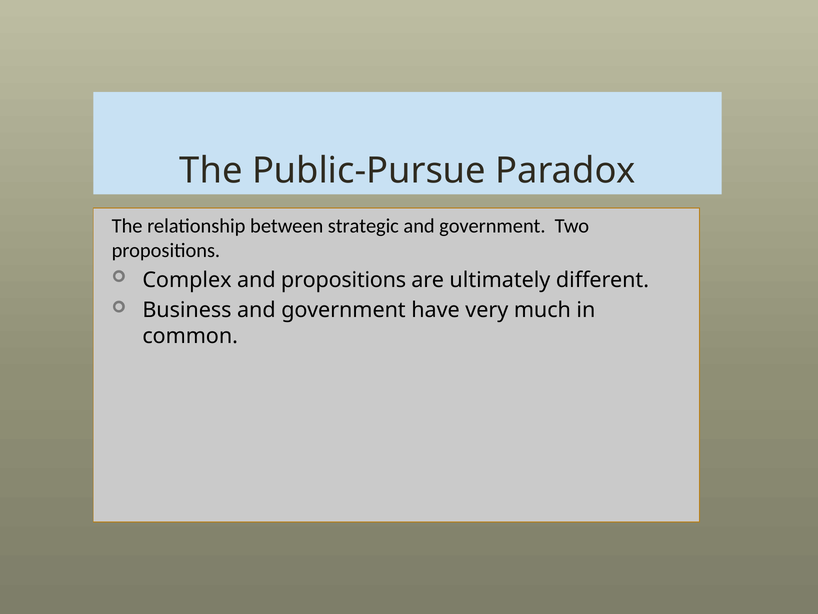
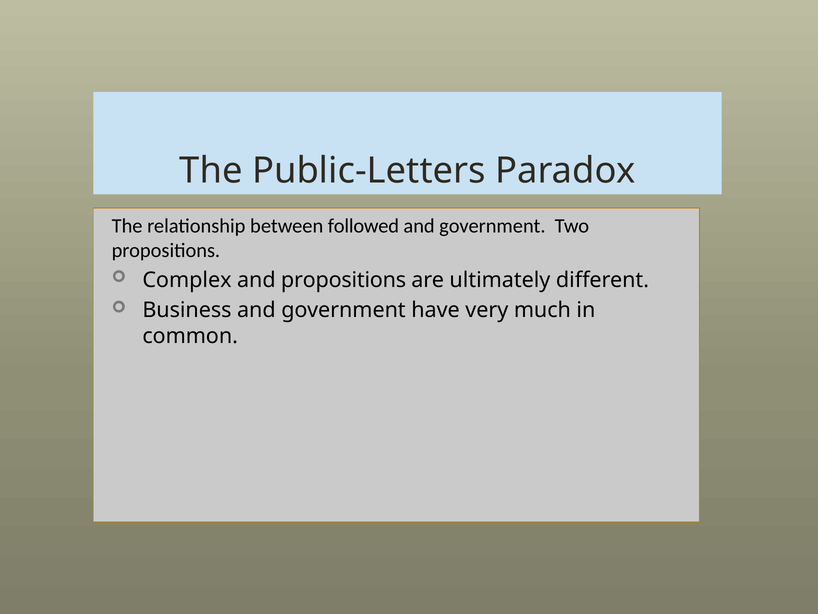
Public-Pursue: Public-Pursue -> Public-Letters
strategic: strategic -> followed
